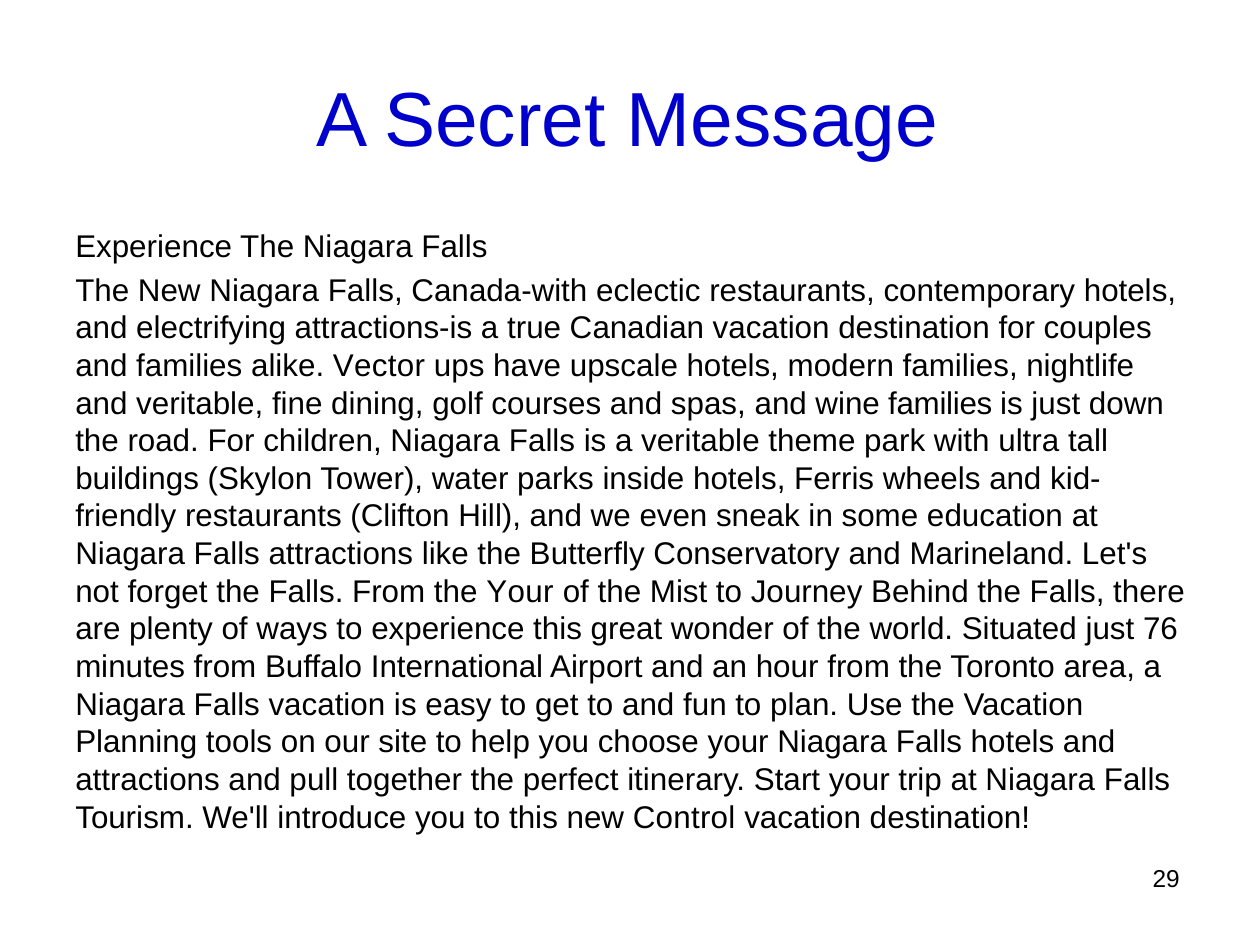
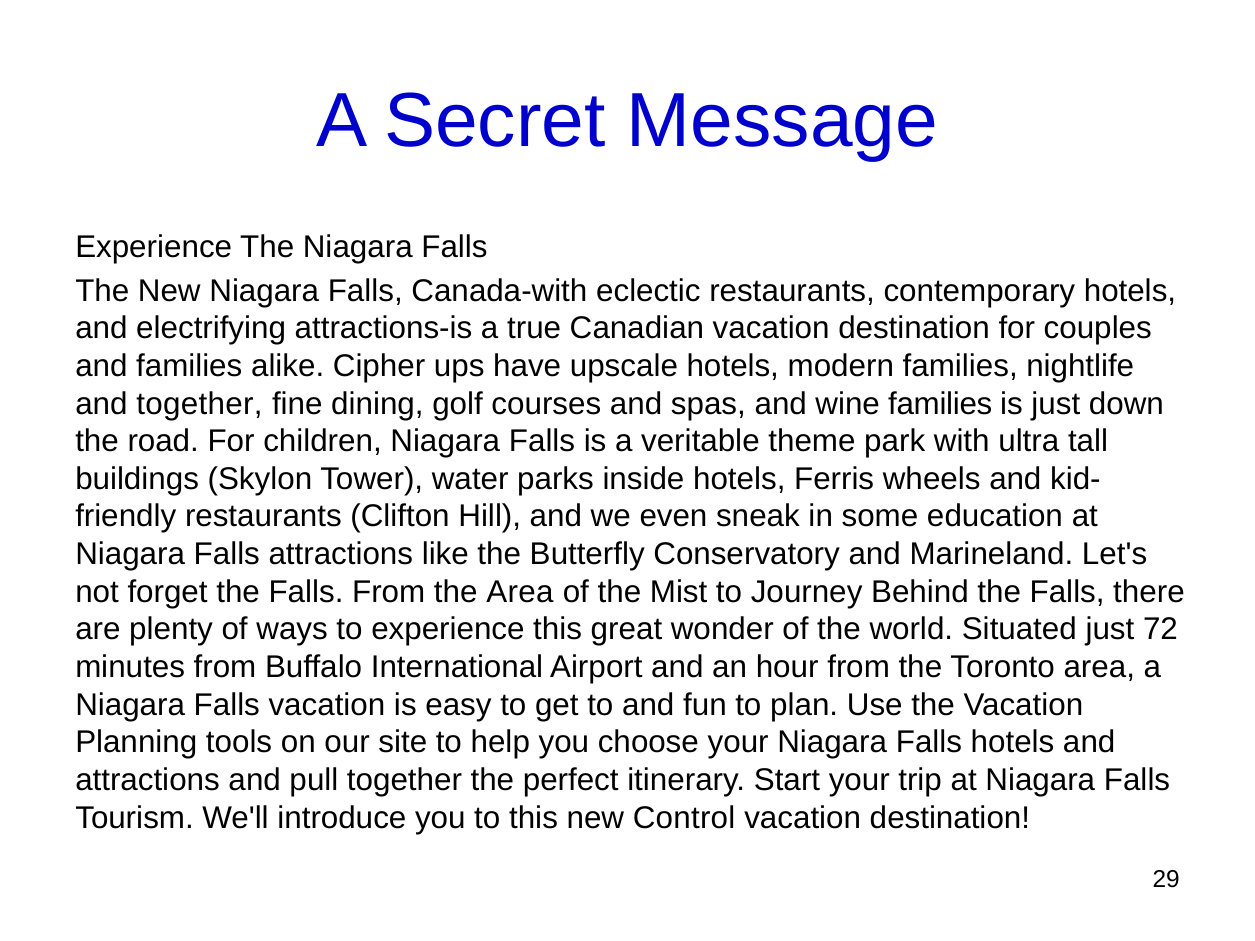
Vector: Vector -> Cipher
and veritable: veritable -> together
the Your: Your -> Area
76: 76 -> 72
